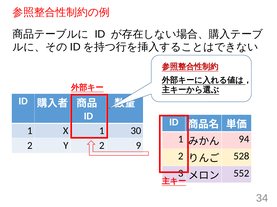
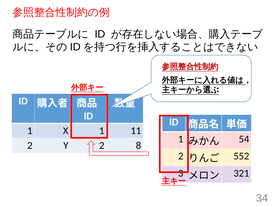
30: 30 -> 11
94: 94 -> 54
9: 9 -> 8
528: 528 -> 552
552: 552 -> 321
